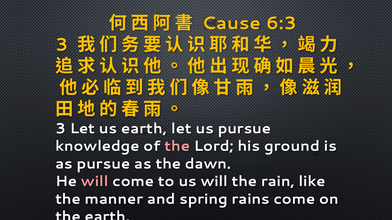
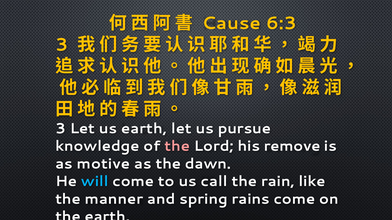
ground: ground -> remove
as pursue: pursue -> motive
will at (95, 182) colour: pink -> light blue
us will: will -> call
